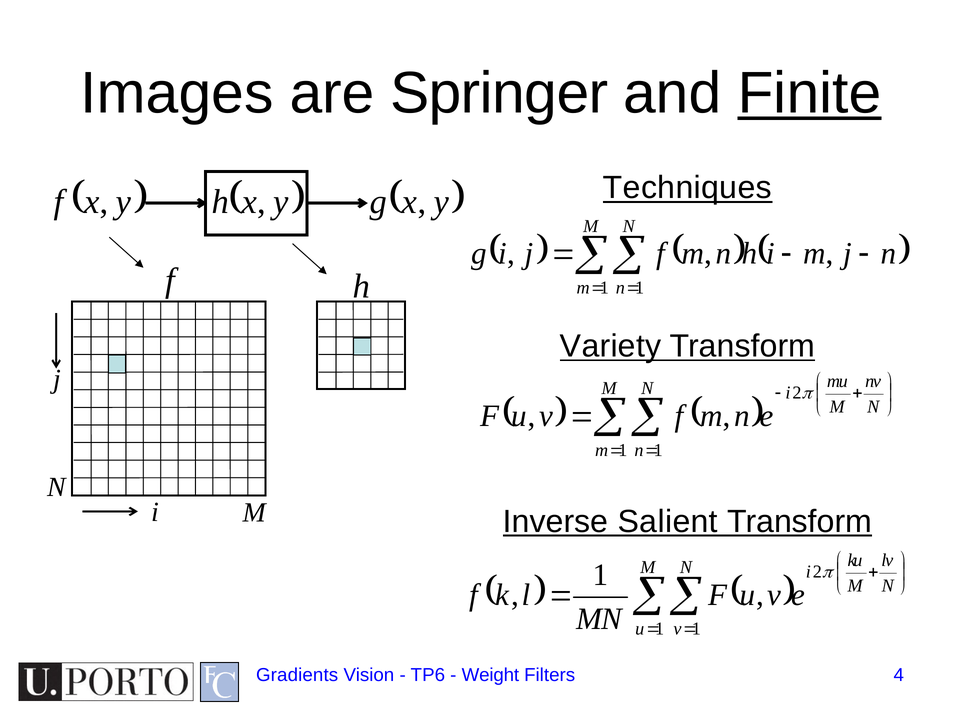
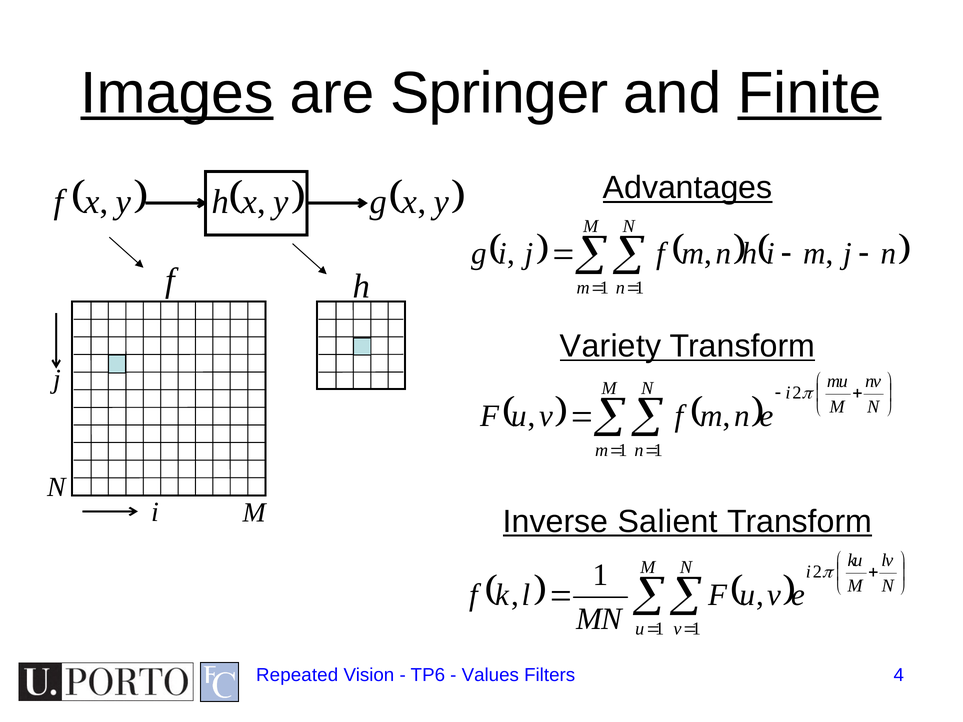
Images underline: none -> present
Techniques: Techniques -> Advantages
Gradients: Gradients -> Repeated
Weight: Weight -> Values
